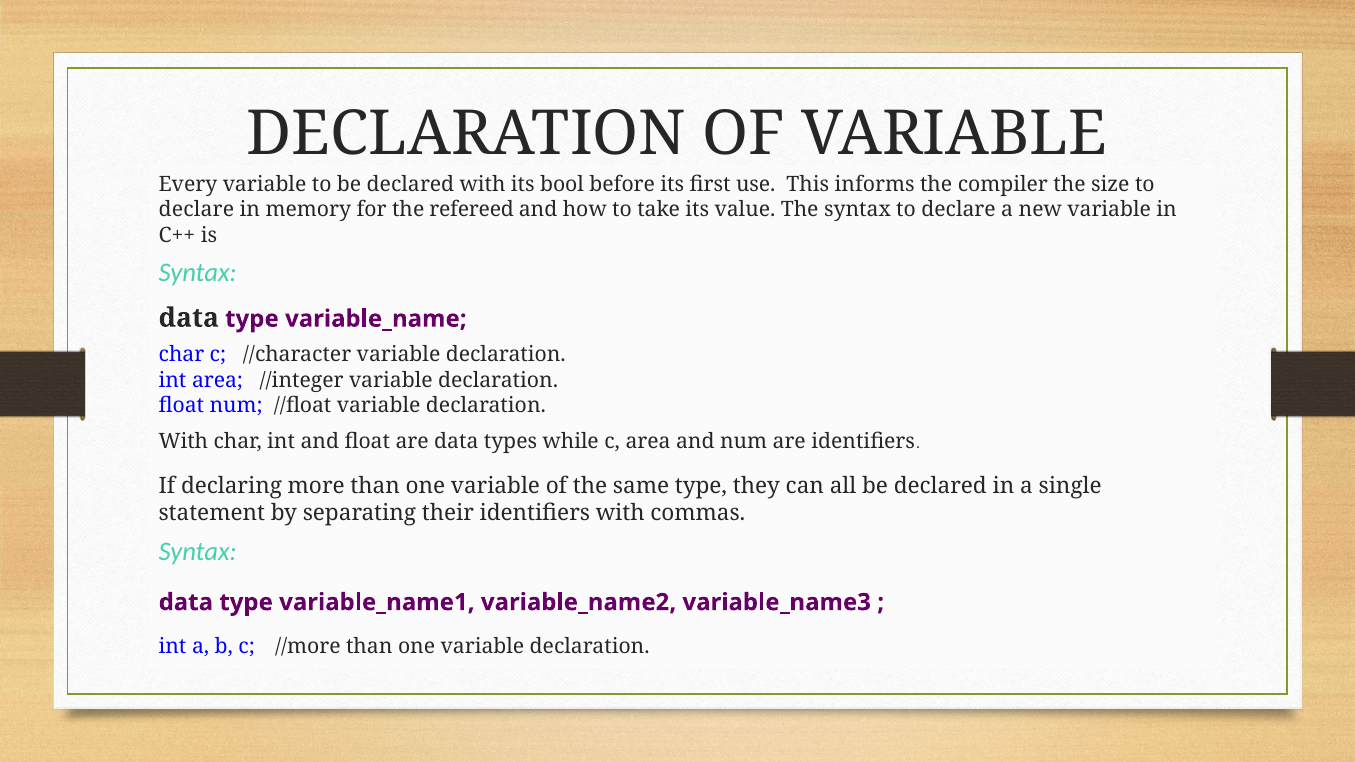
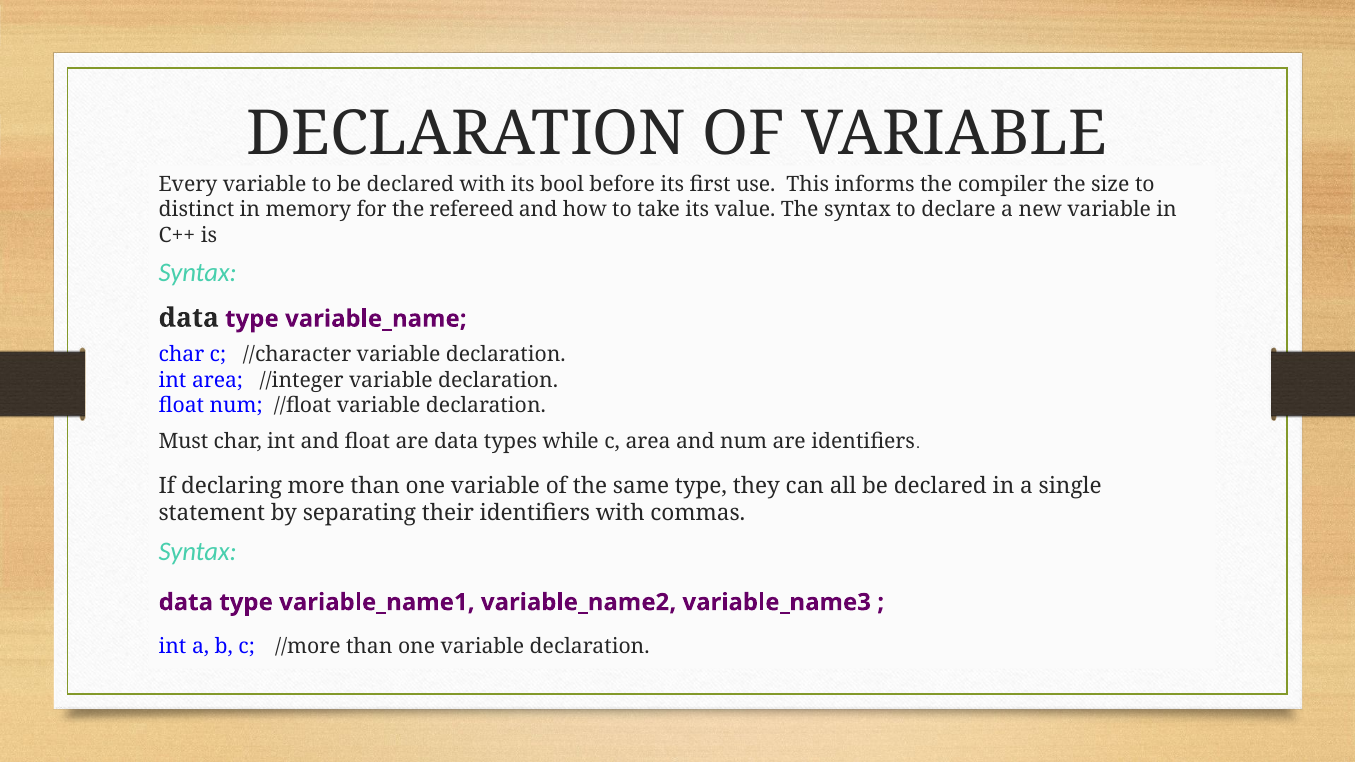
declare at (196, 210): declare -> distinct
With at (183, 441): With -> Must
